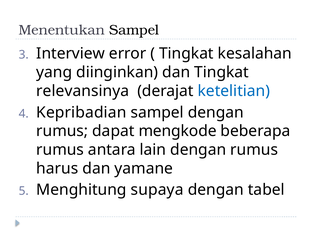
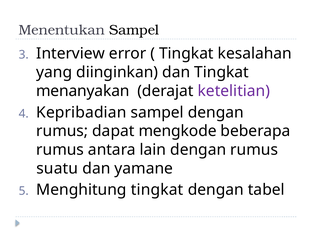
relevansinya: relevansinya -> menanyakan
ketelitian colour: blue -> purple
harus: harus -> suatu
Menghitung supaya: supaya -> tingkat
